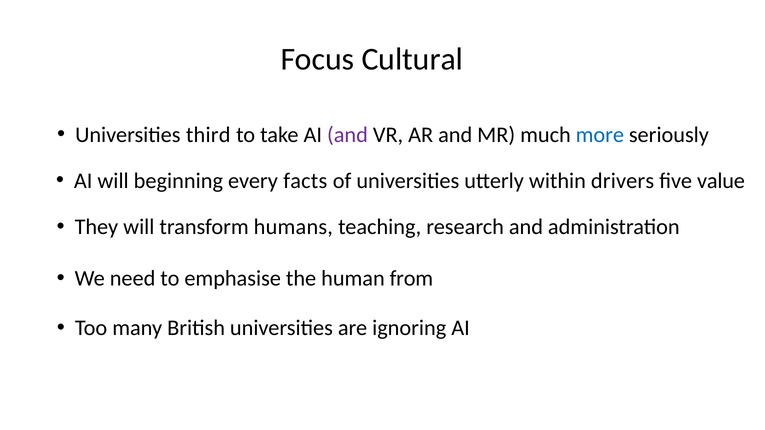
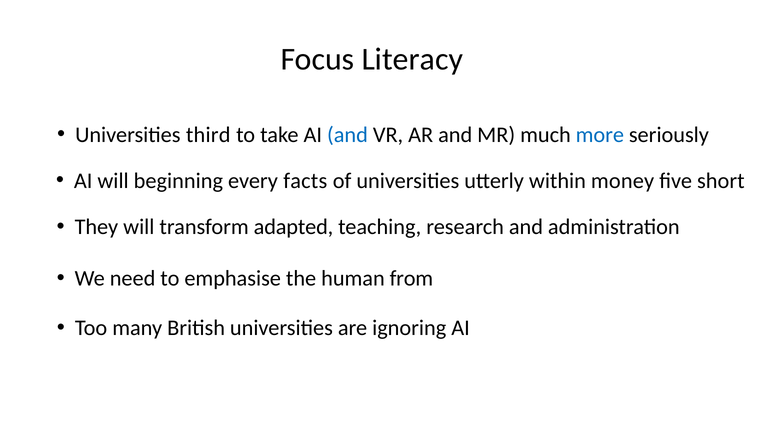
Cultural: Cultural -> Literacy
and at (347, 135) colour: purple -> blue
drivers: drivers -> money
value: value -> short
humans: humans -> adapted
